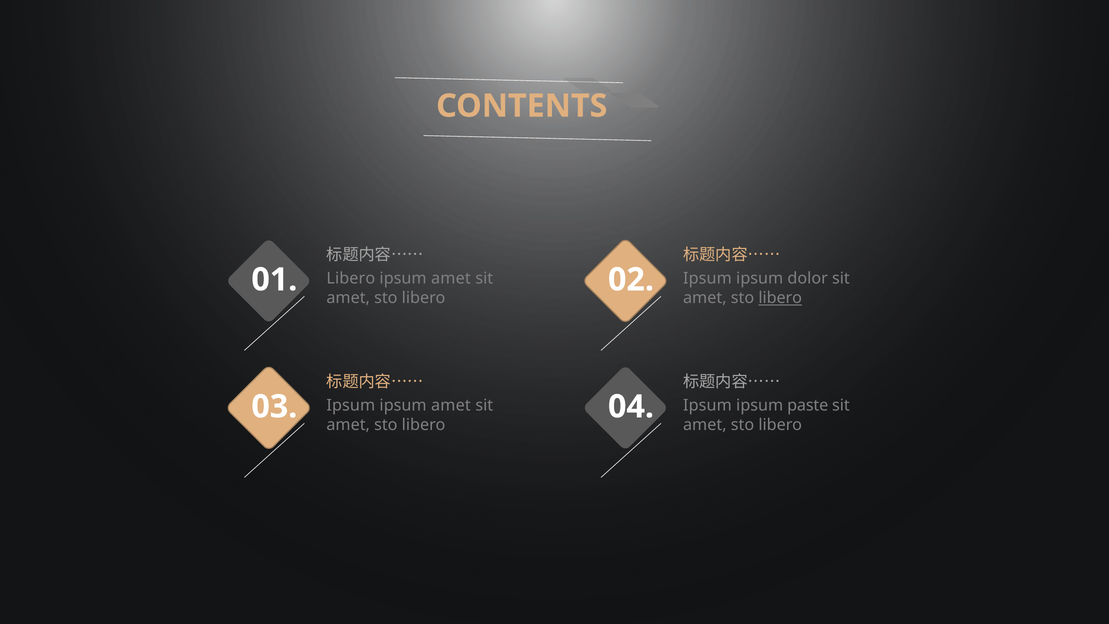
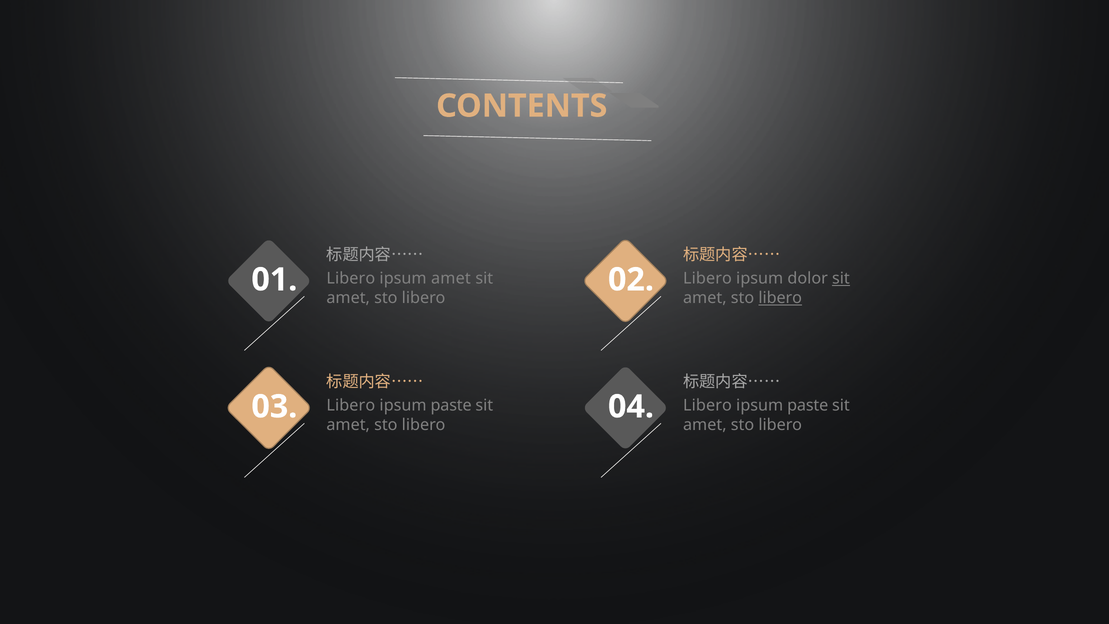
Ipsum at (707, 278): Ipsum -> Libero
sit at (841, 278) underline: none -> present
Ipsum at (351, 405): Ipsum -> Libero
amet at (451, 405): amet -> paste
Ipsum at (707, 405): Ipsum -> Libero
